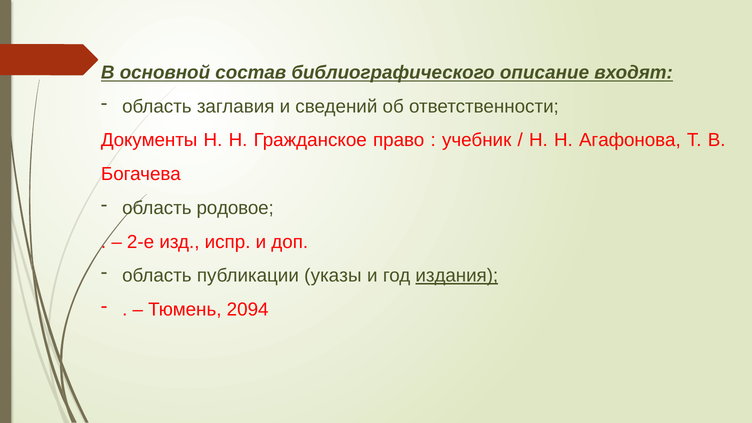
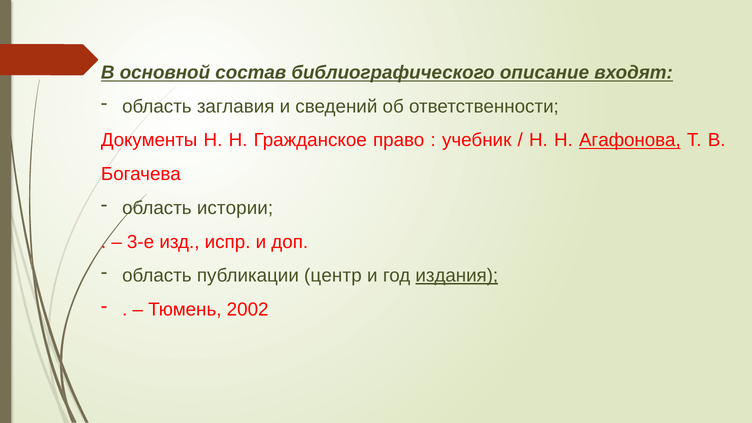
Агафонова underline: none -> present
родовое: родовое -> истории
2-е: 2-е -> 3-е
указы: указы -> центр
2094: 2094 -> 2002
